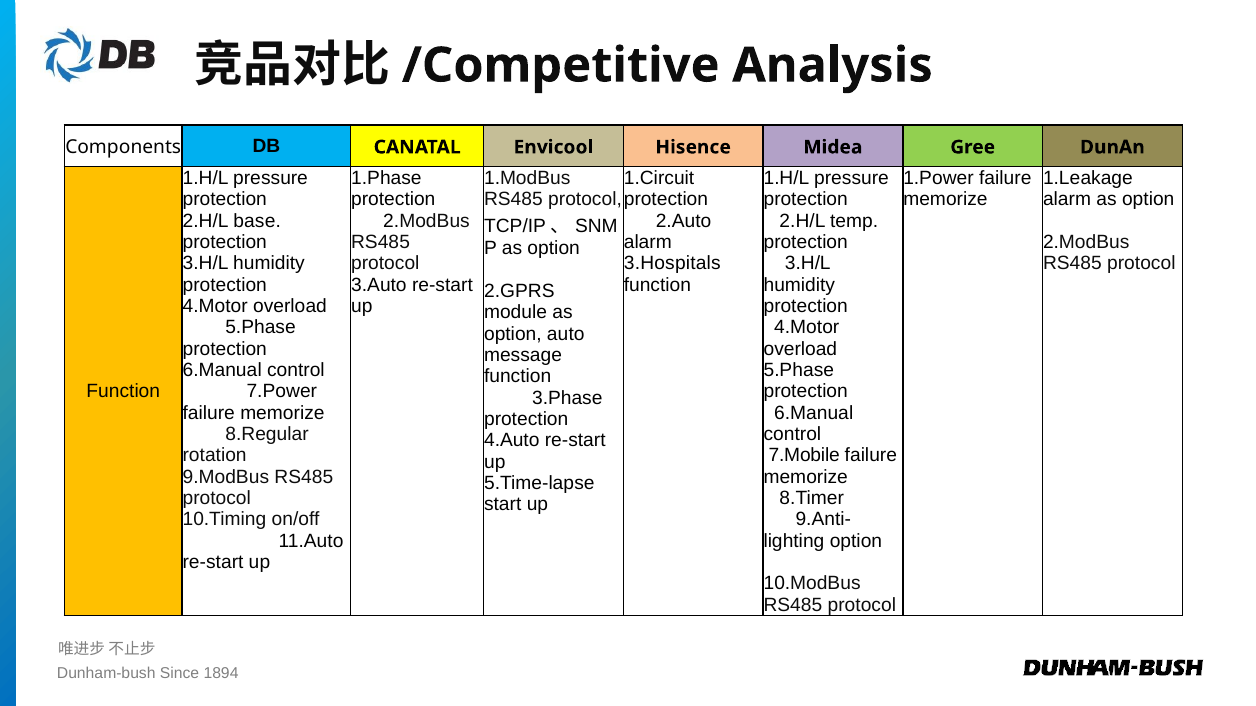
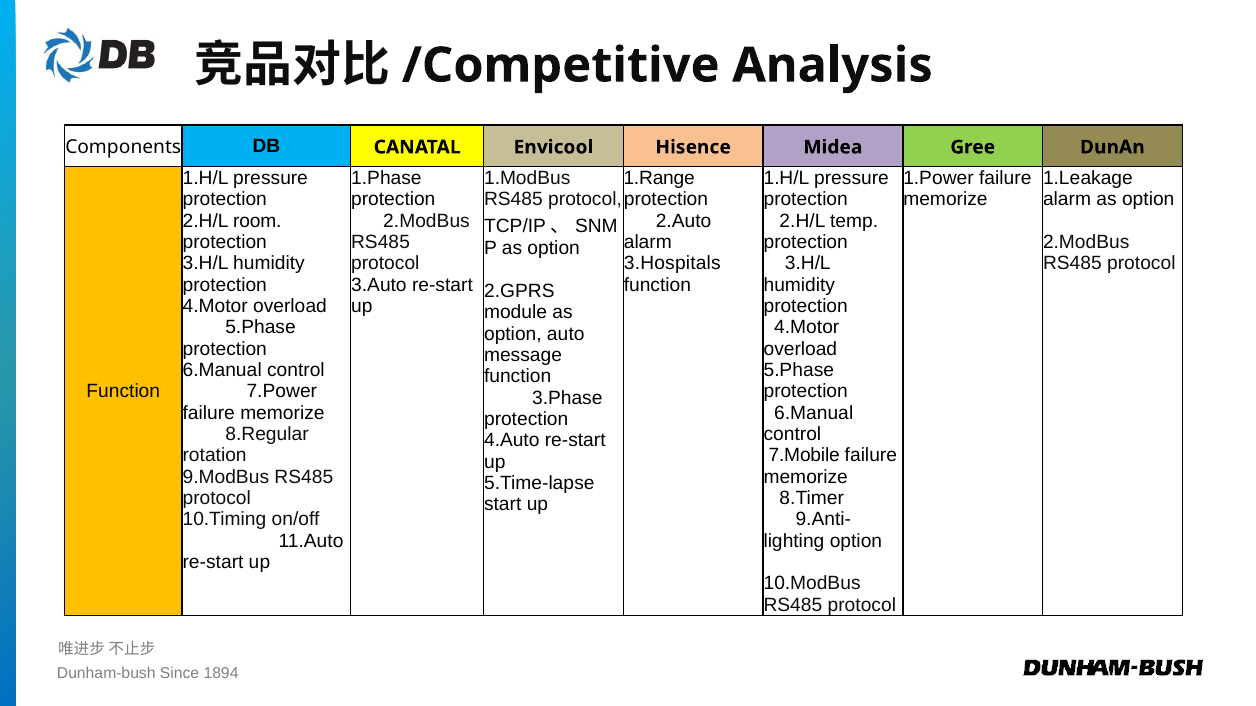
1.Circuit: 1.Circuit -> 1.Range
base: base -> room
